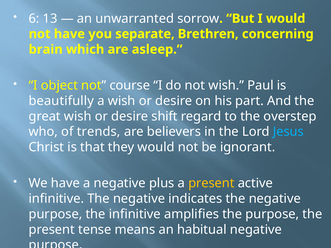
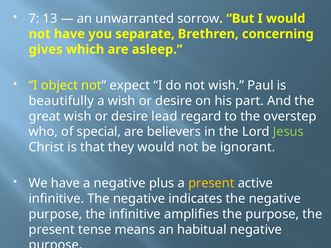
6: 6 -> 7
brain: brain -> gives
course: course -> expect
shift: shift -> lead
trends: trends -> special
Jesus colour: light blue -> light green
